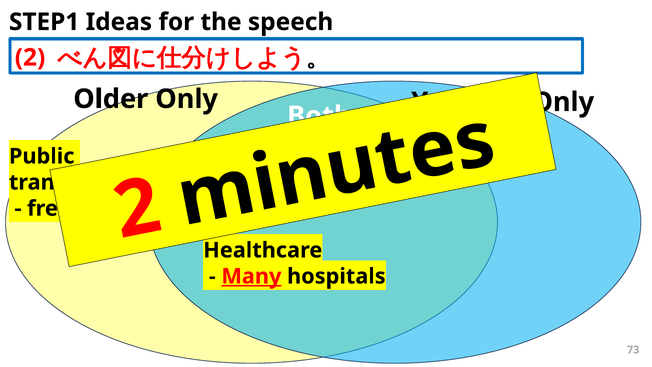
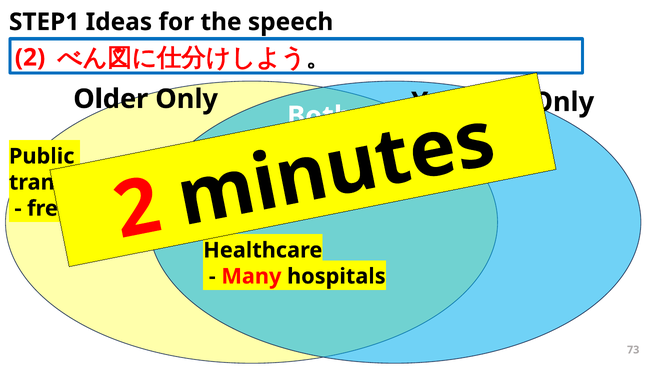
Many underline: present -> none
